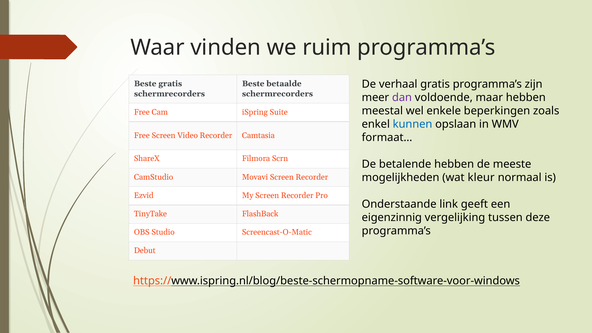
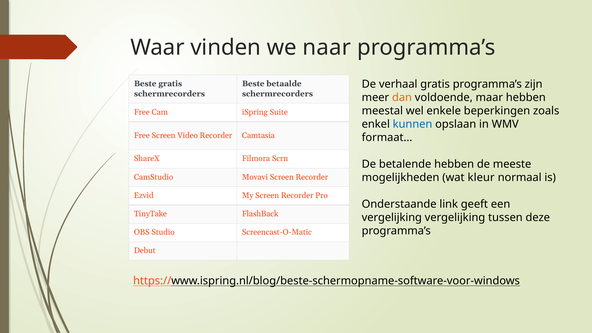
ruim: ruim -> naar
dan colour: purple -> orange
eigenzinnig at (392, 218): eigenzinnig -> vergelijking
